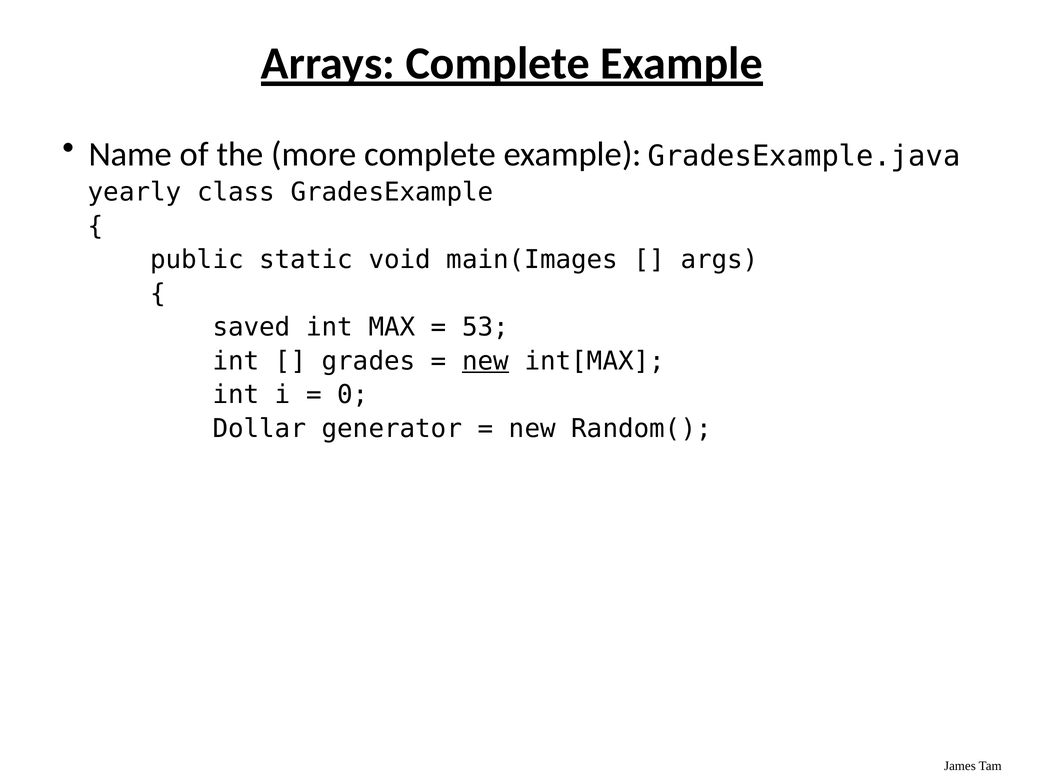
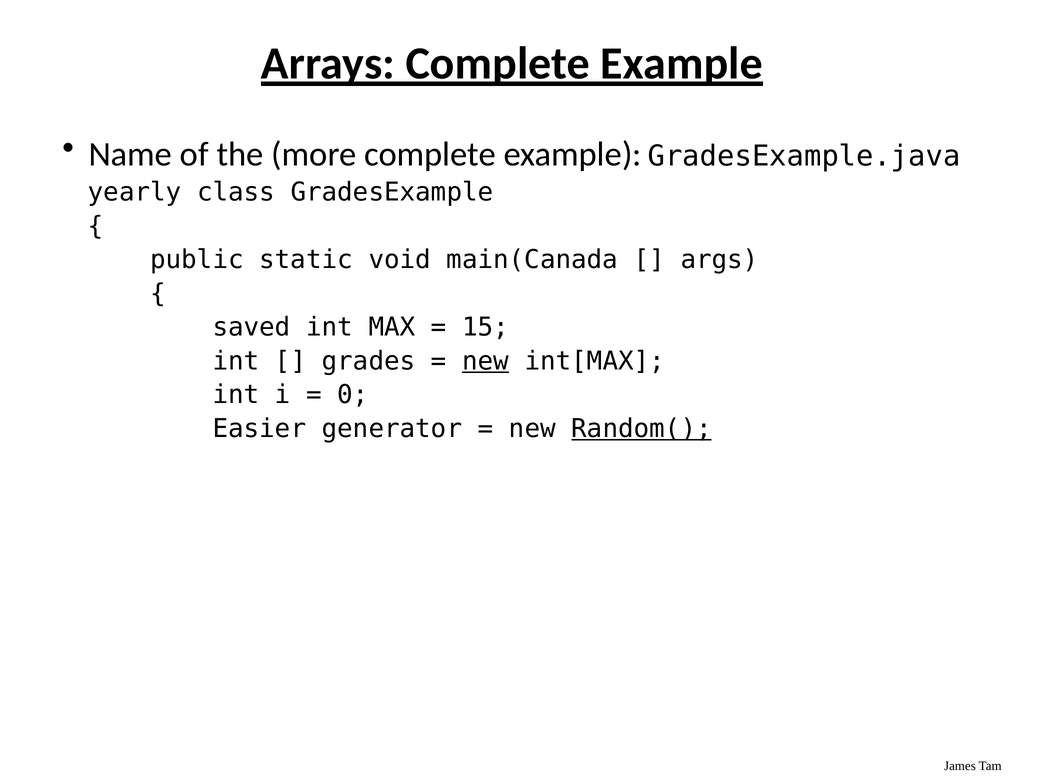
main(Images: main(Images -> main(Canada
53: 53 -> 15
Dollar: Dollar -> Easier
Random( underline: none -> present
